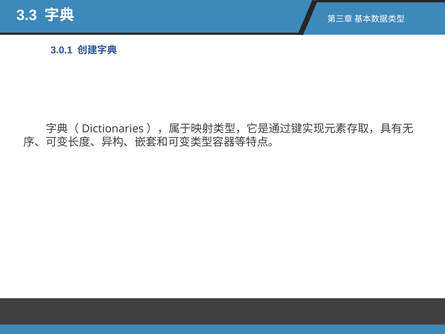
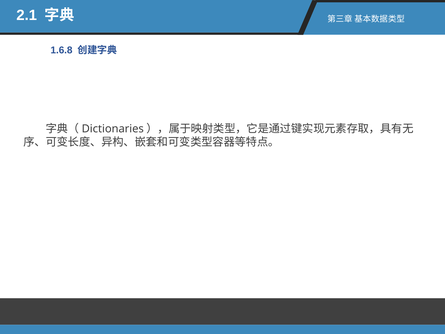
3.3: 3.3 -> 2.1
3.0.1: 3.0.1 -> 1.6.8
